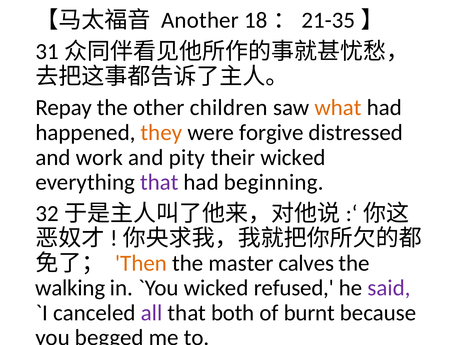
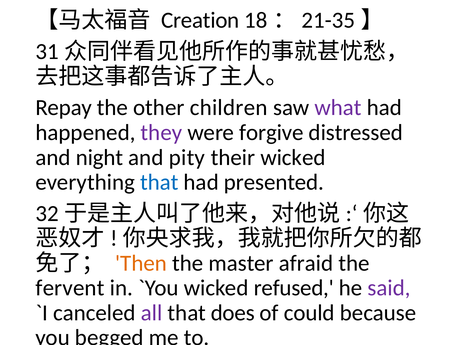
Another: Another -> Creation
what colour: orange -> purple
they colour: orange -> purple
work: work -> night
that at (159, 182) colour: purple -> blue
beginning: beginning -> presented
calves: calves -> afraid
walking: walking -> fervent
both: both -> does
burnt: burnt -> could
